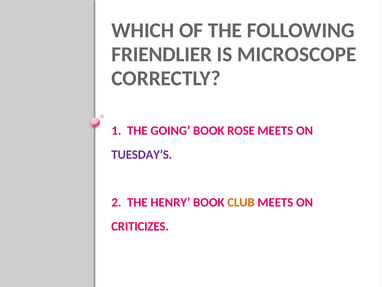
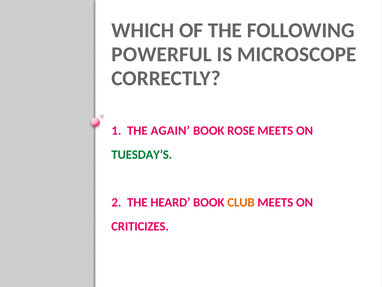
FRIENDLIER: FRIENDLIER -> POWERFUL
GOING: GOING -> AGAIN
TUESDAY’S colour: purple -> green
HENRY: HENRY -> HEARD
